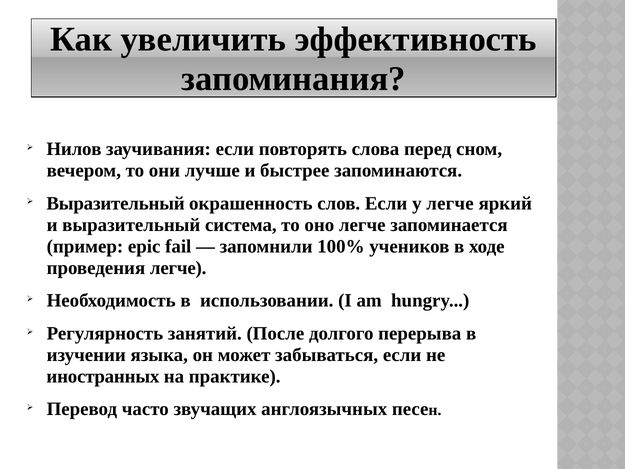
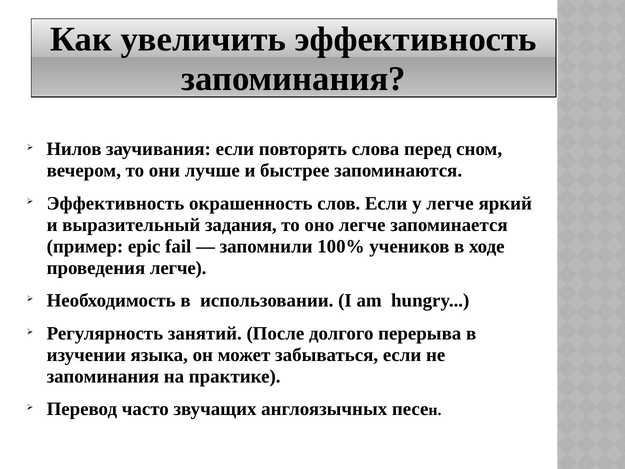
Выразительный at (116, 203): Выразительный -> Эффективность
система: система -> задания
иностранных at (103, 376): иностранных -> запоминания
